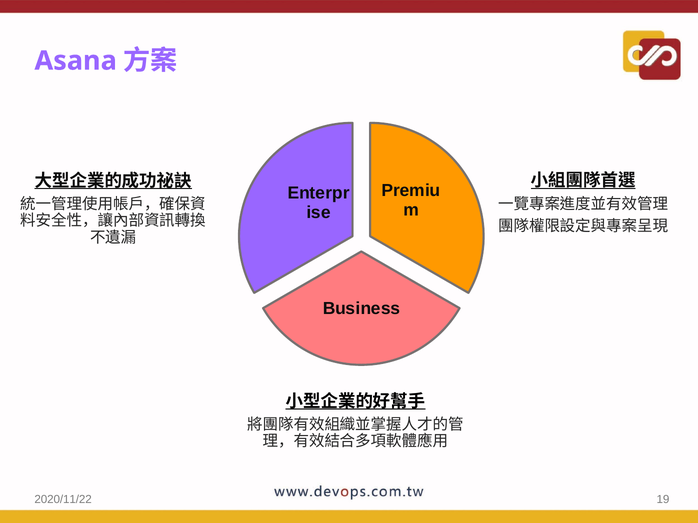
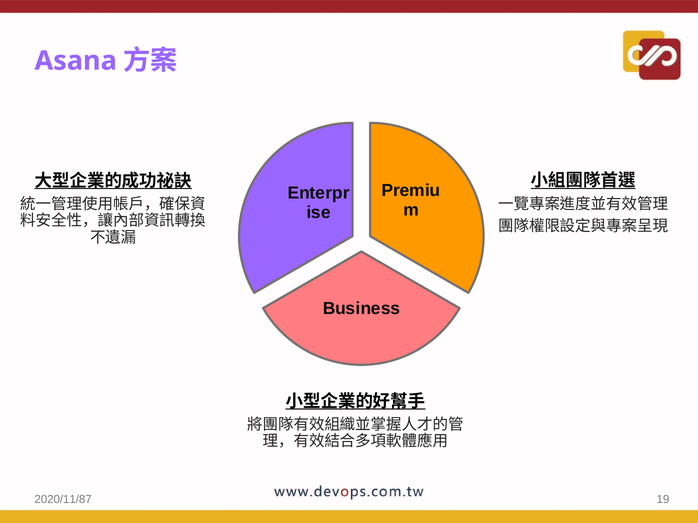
2020/11/22: 2020/11/22 -> 2020/11/87
